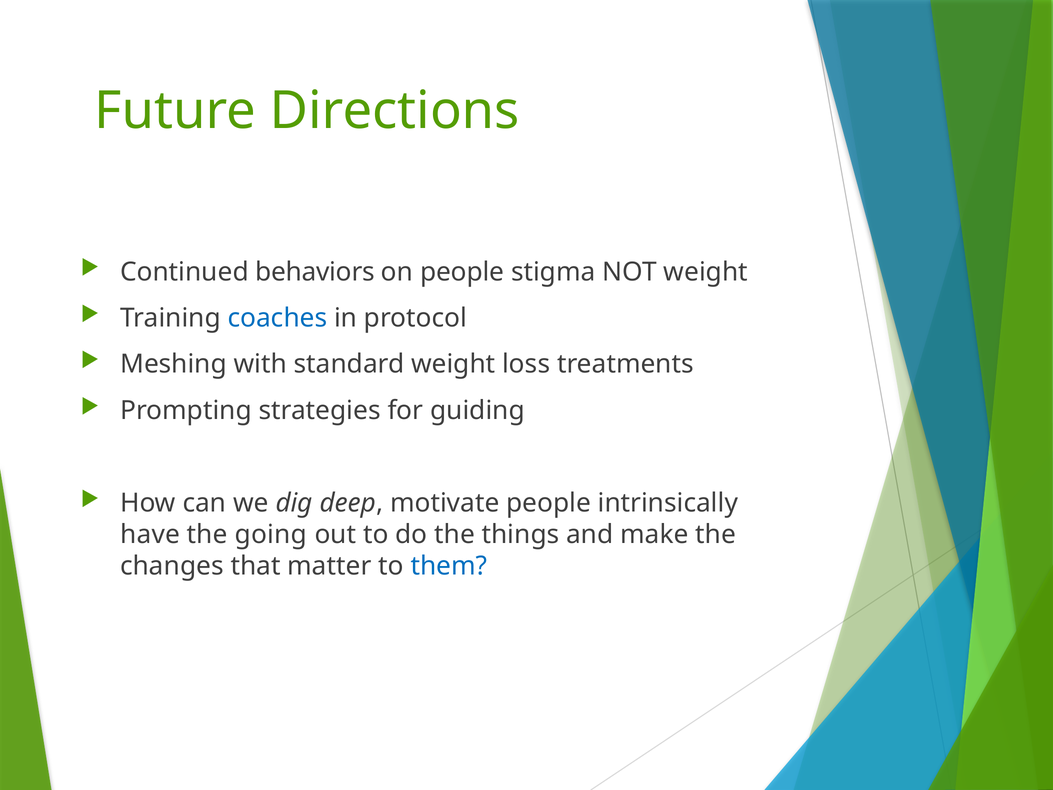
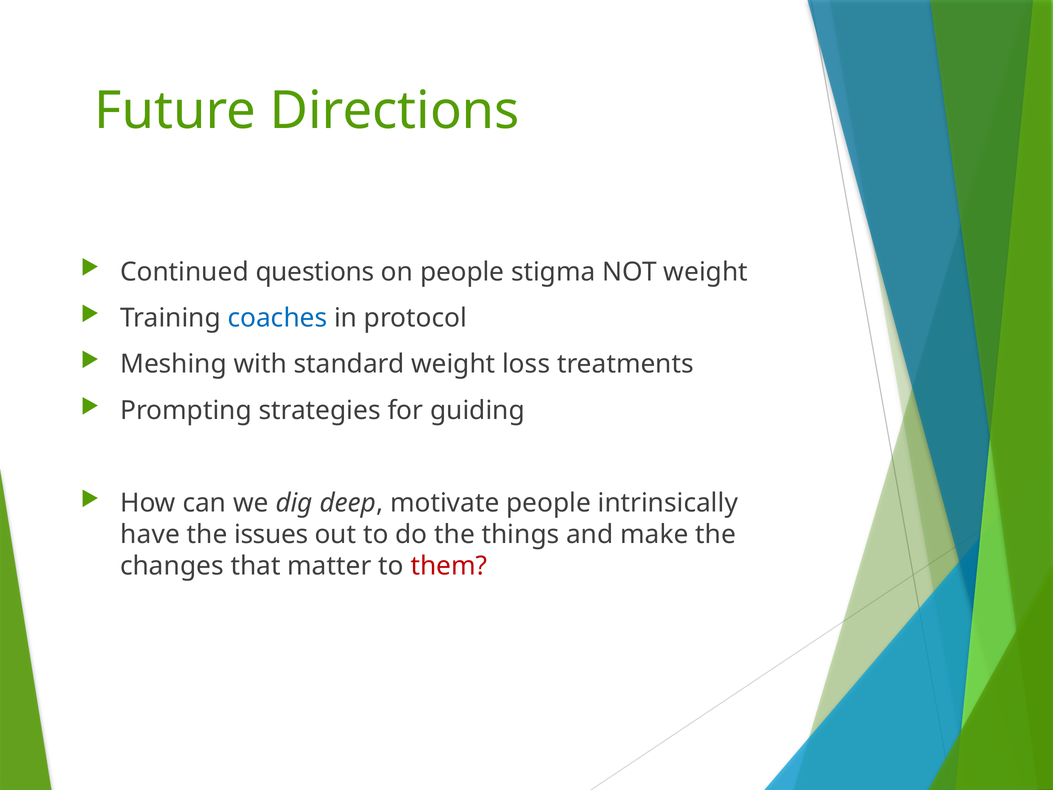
behaviors: behaviors -> questions
going: going -> issues
them colour: blue -> red
